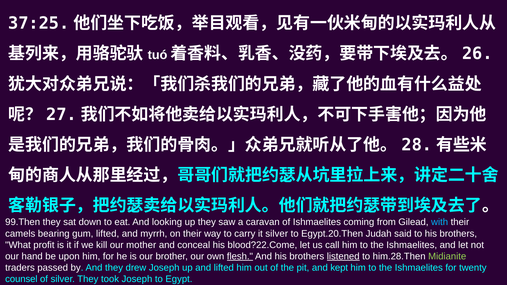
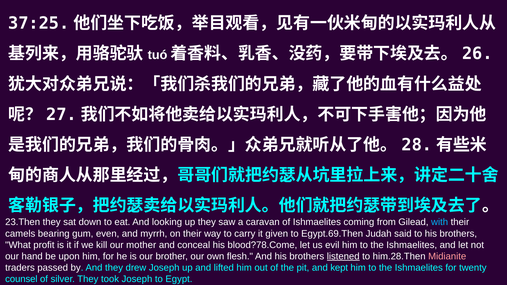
99.Then: 99.Then -> 23.Then
gum lifted: lifted -> even
it silver: silver -> given
Egypt.20.Then: Egypt.20.Then -> Egypt.69.Then
blood?22.Come: blood?22.Come -> blood?78.Come
call: call -> evil
flesh underline: present -> none
Midianite colour: light green -> pink
